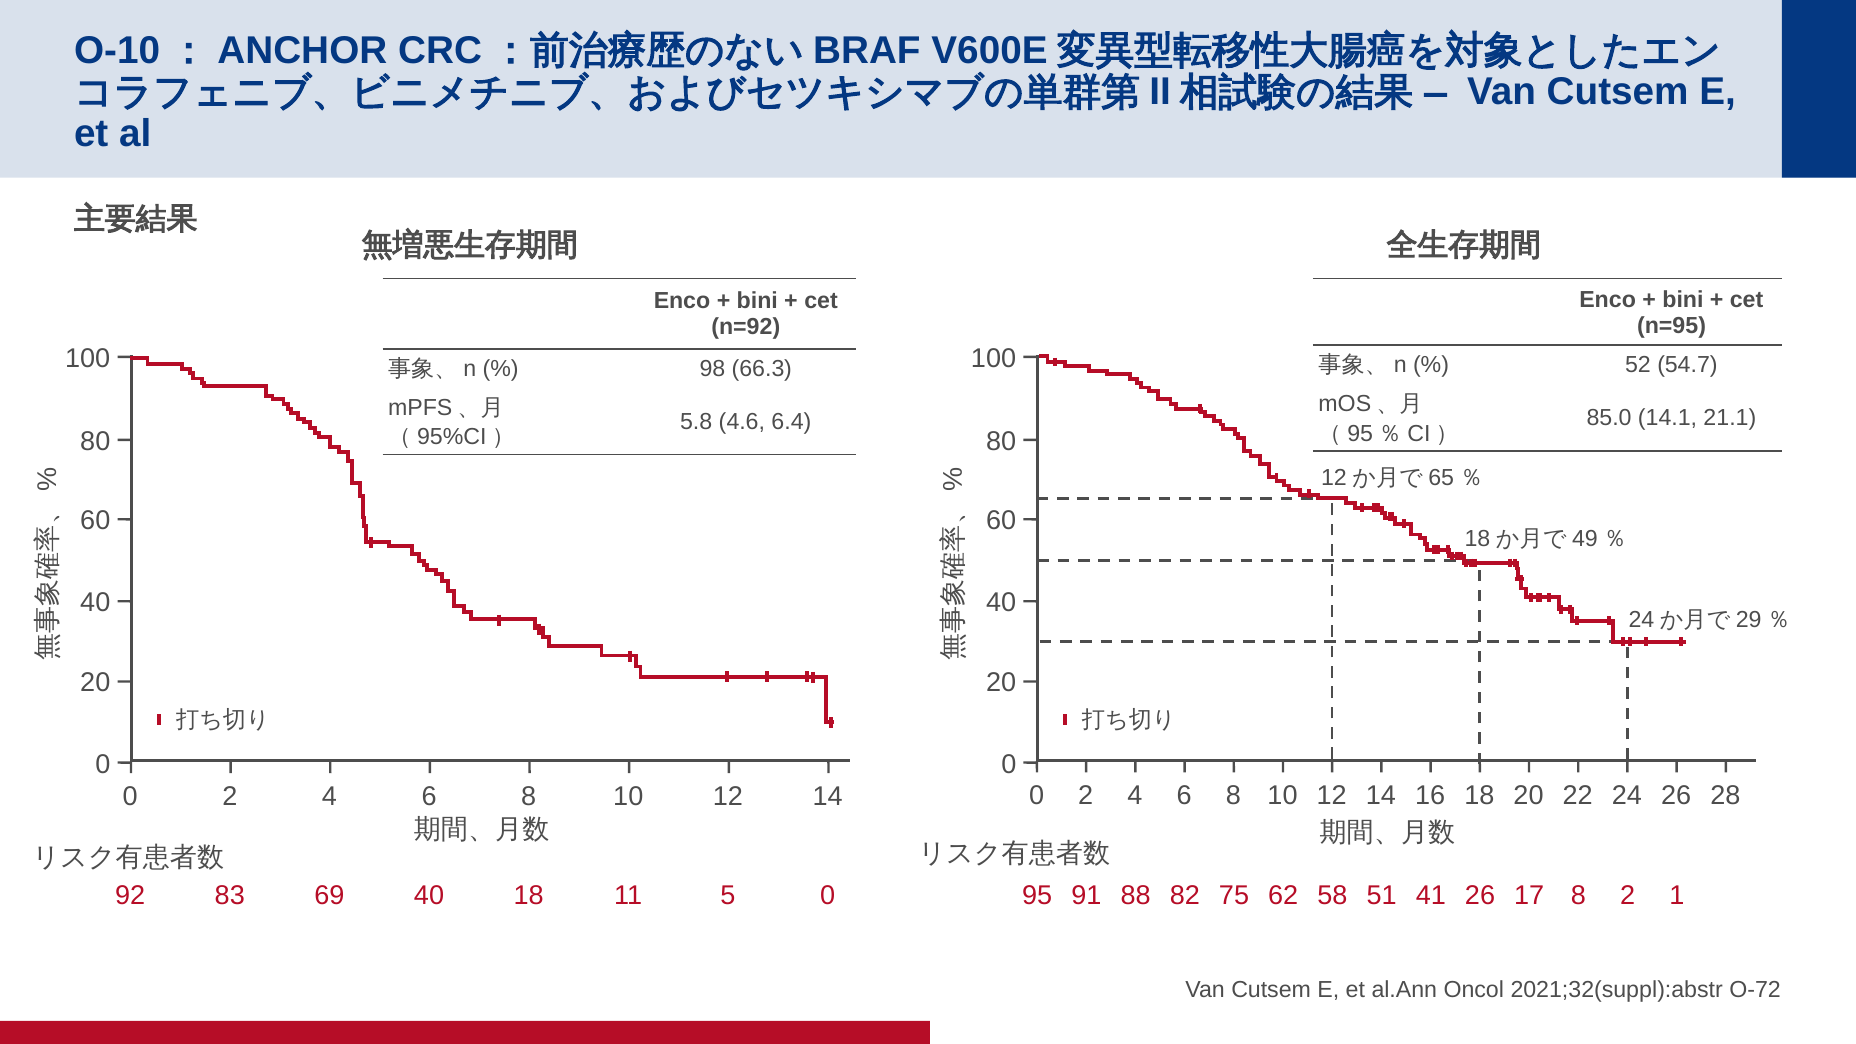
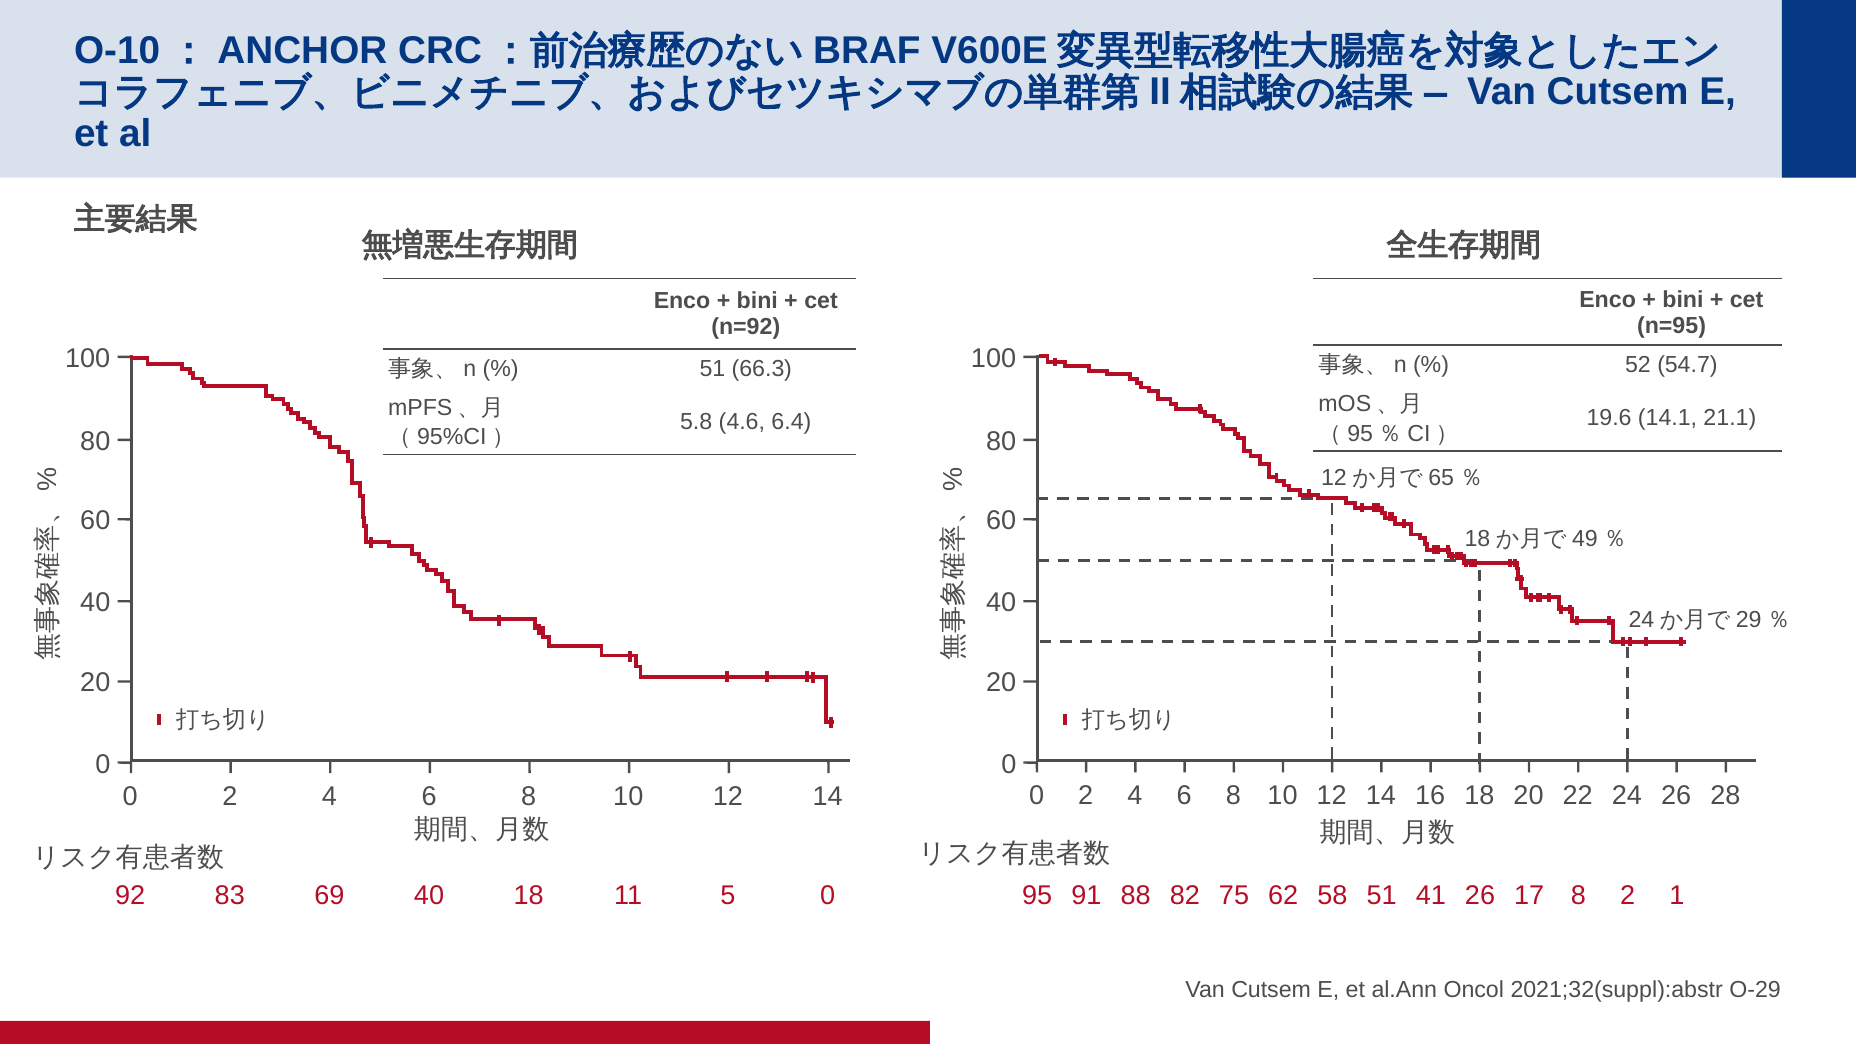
98 at (712, 369): 98 -> 51
85.0: 85.0 -> 19.6
O-72: O-72 -> O-29
